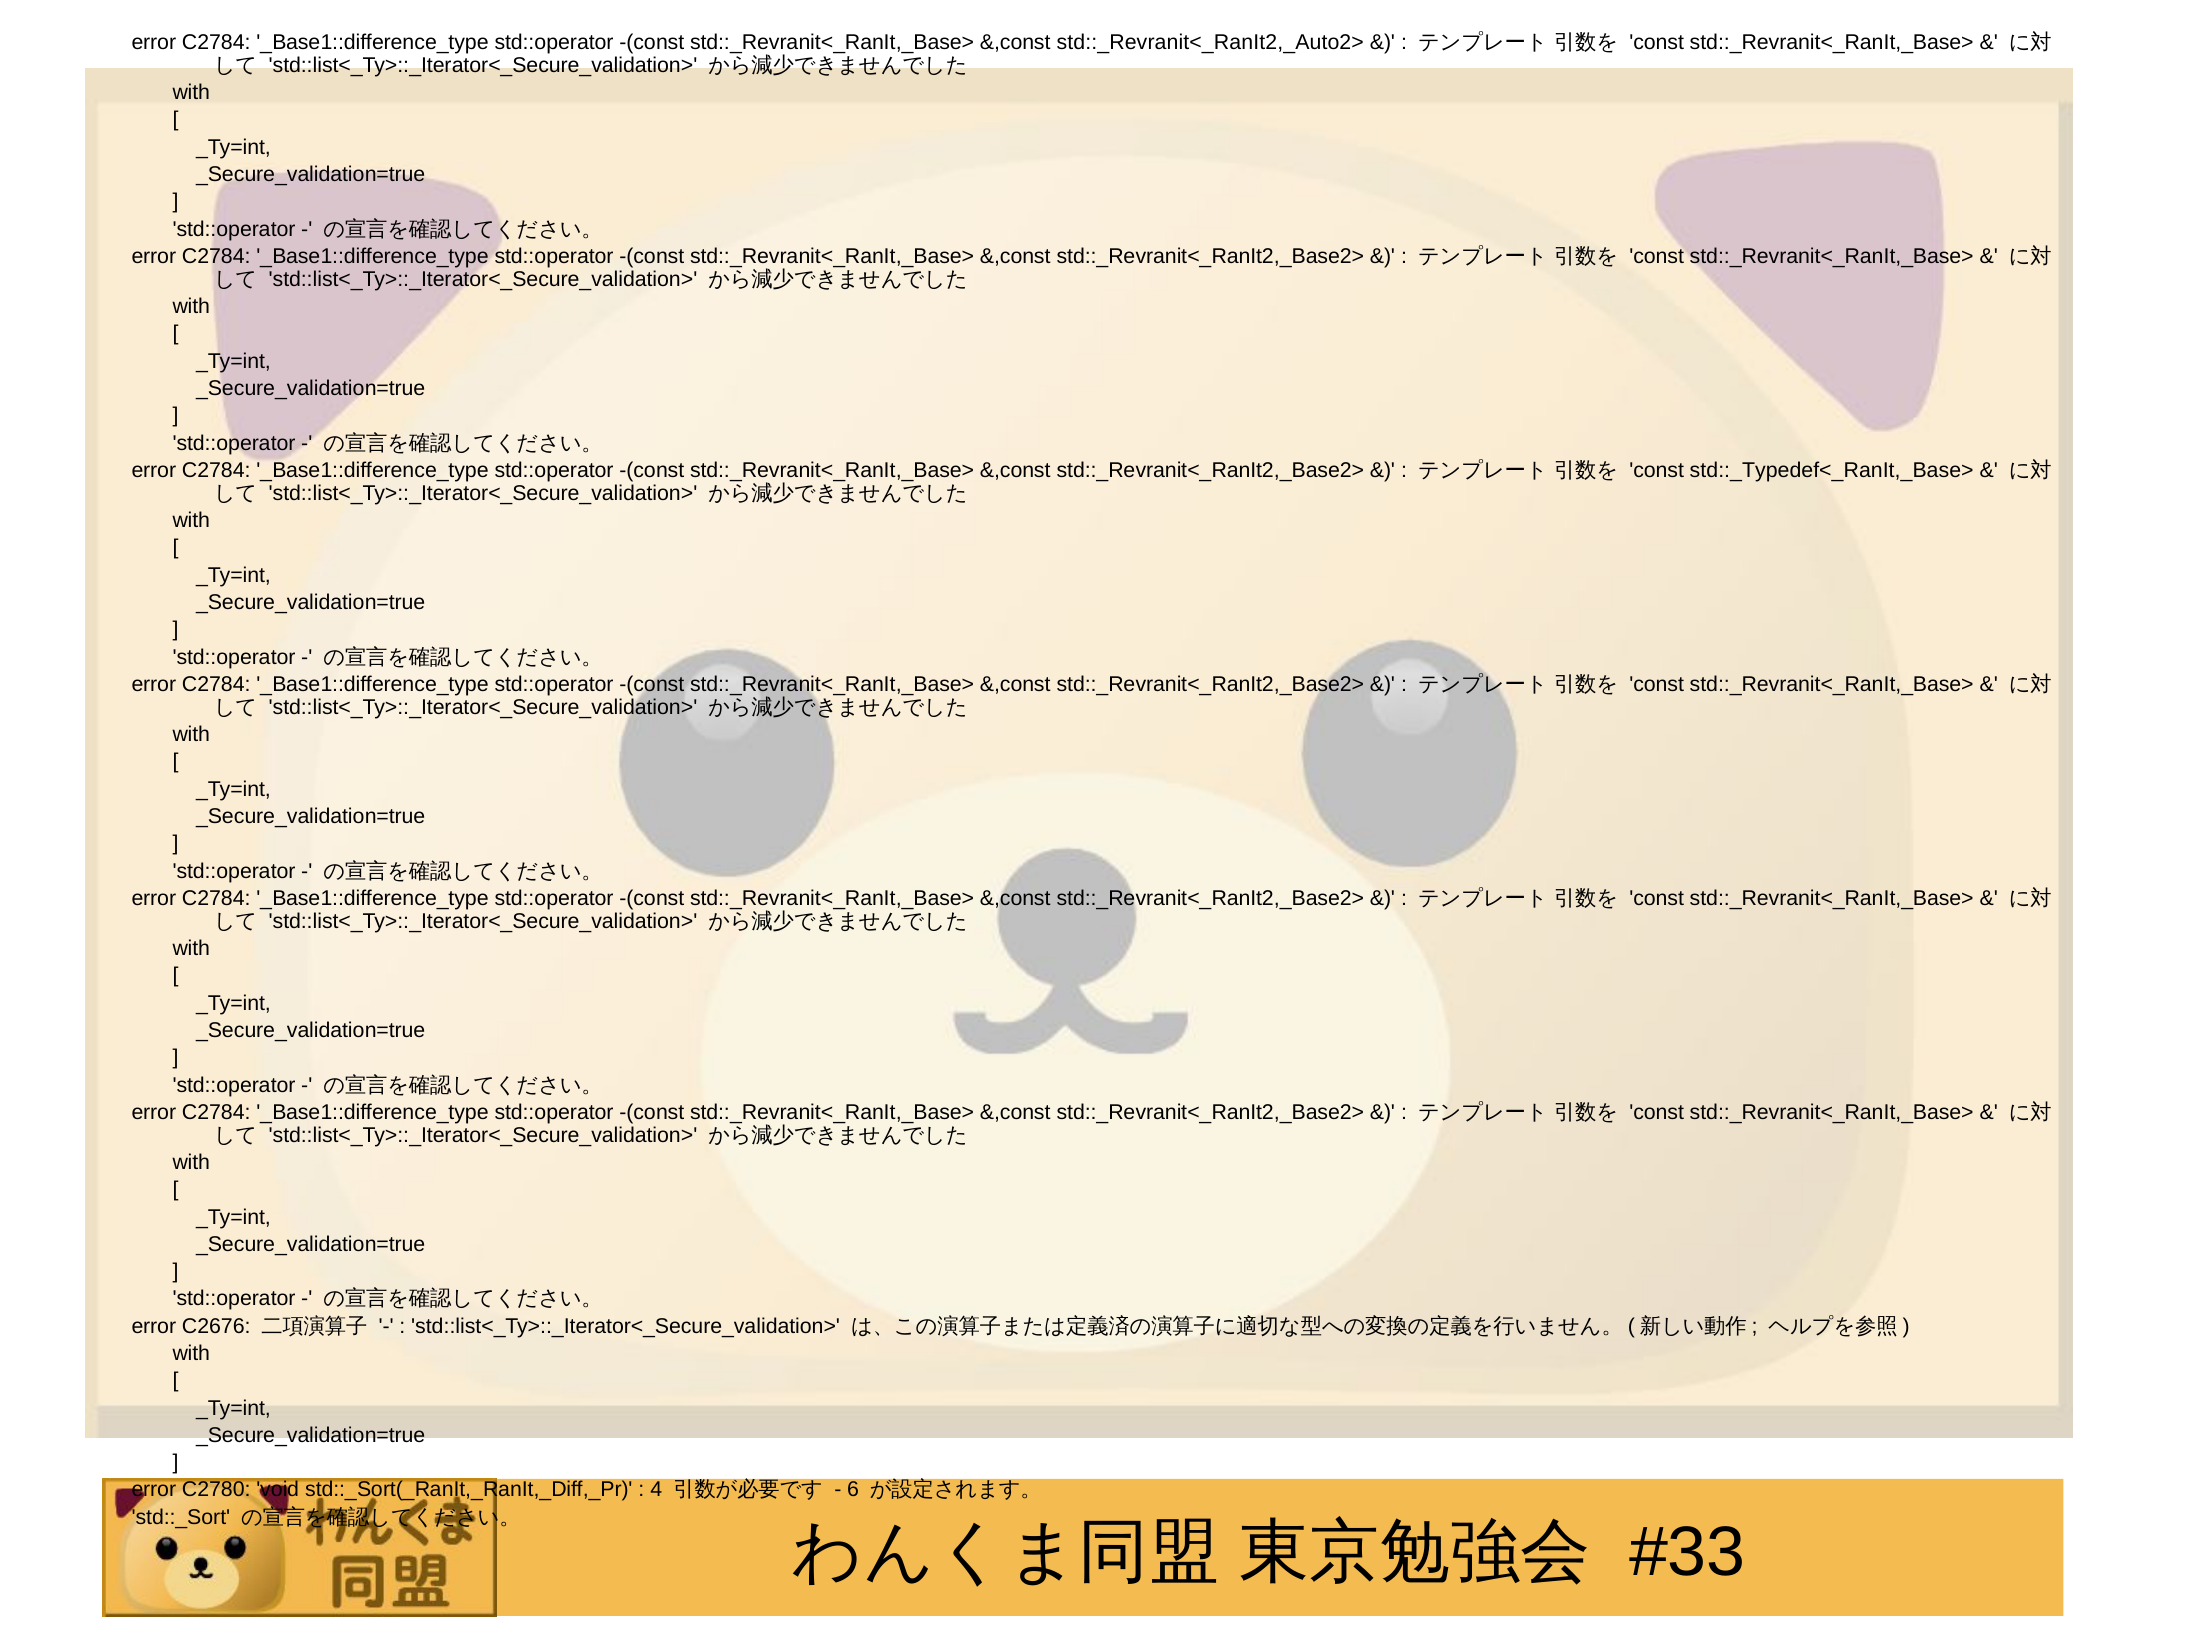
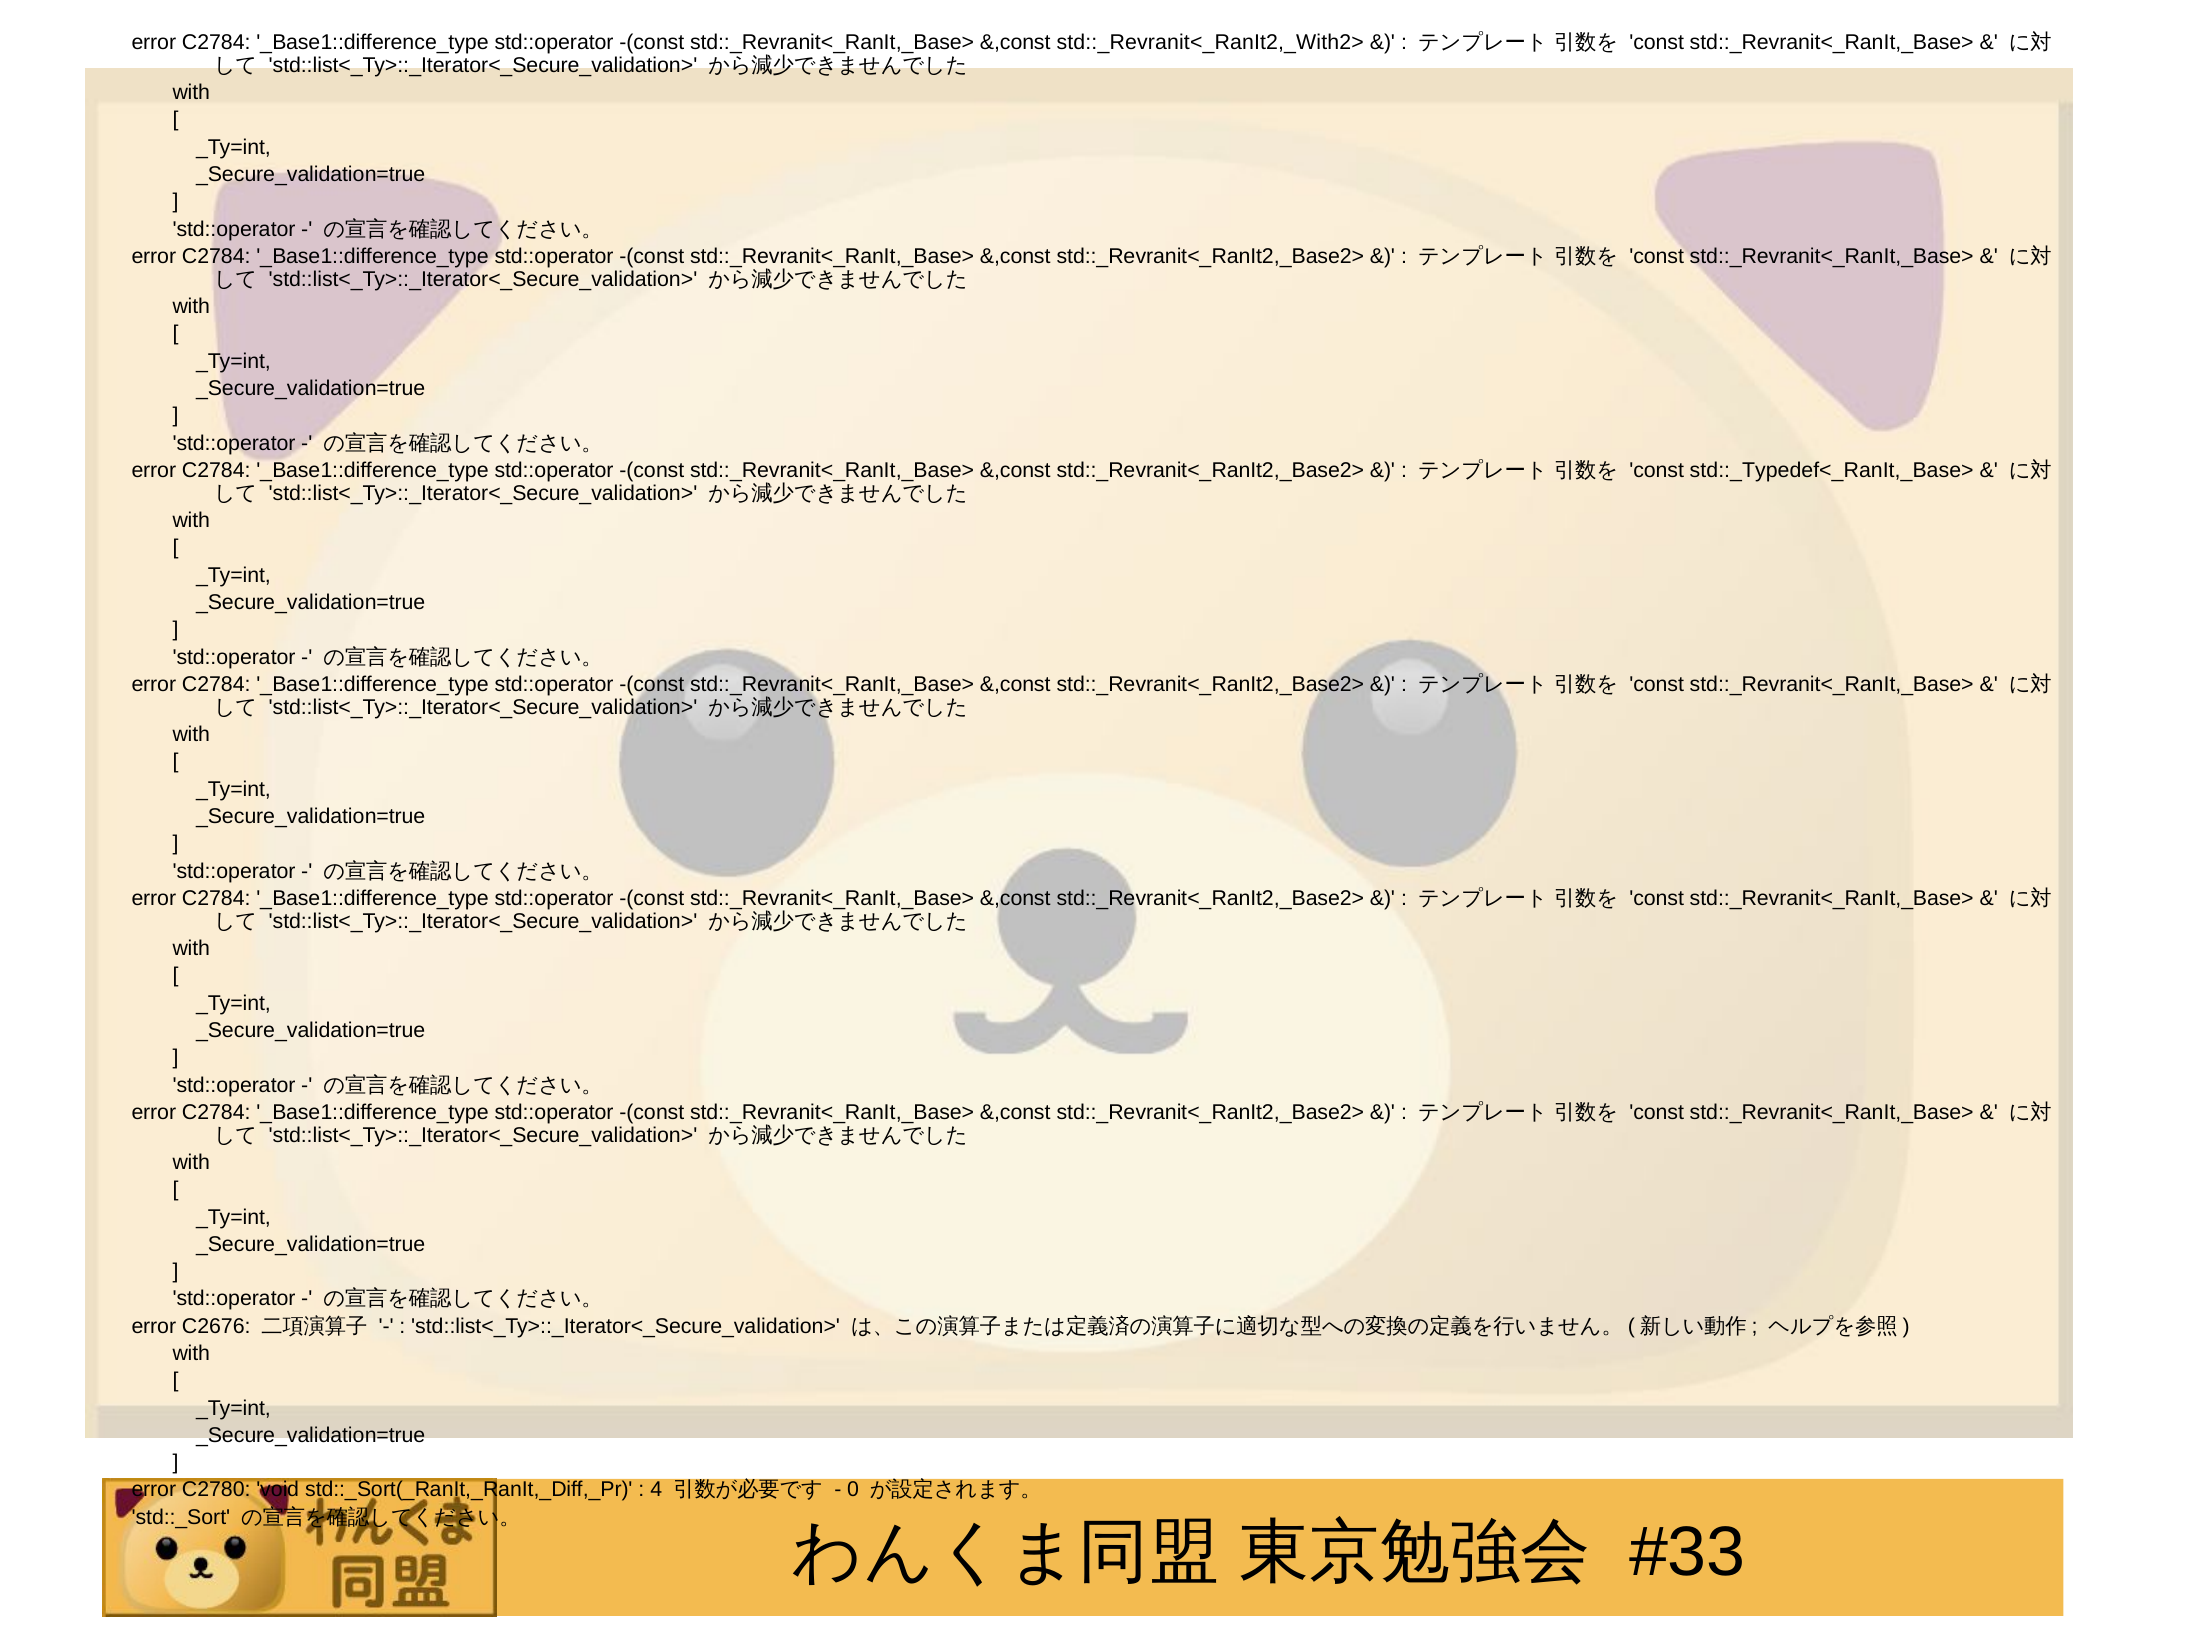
std::_Revranit<_RanIt2,_Auto2>: std::_Revranit<_RanIt2,_Auto2> -> std::_Revranit<_RanIt2,_With2>
6: 6 -> 0
